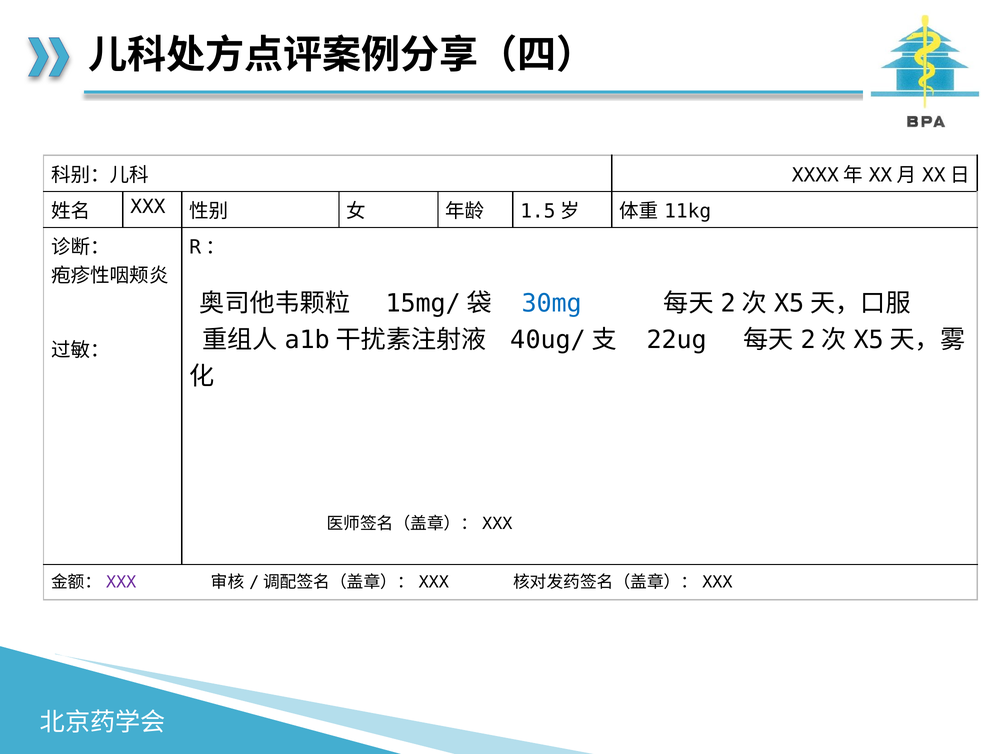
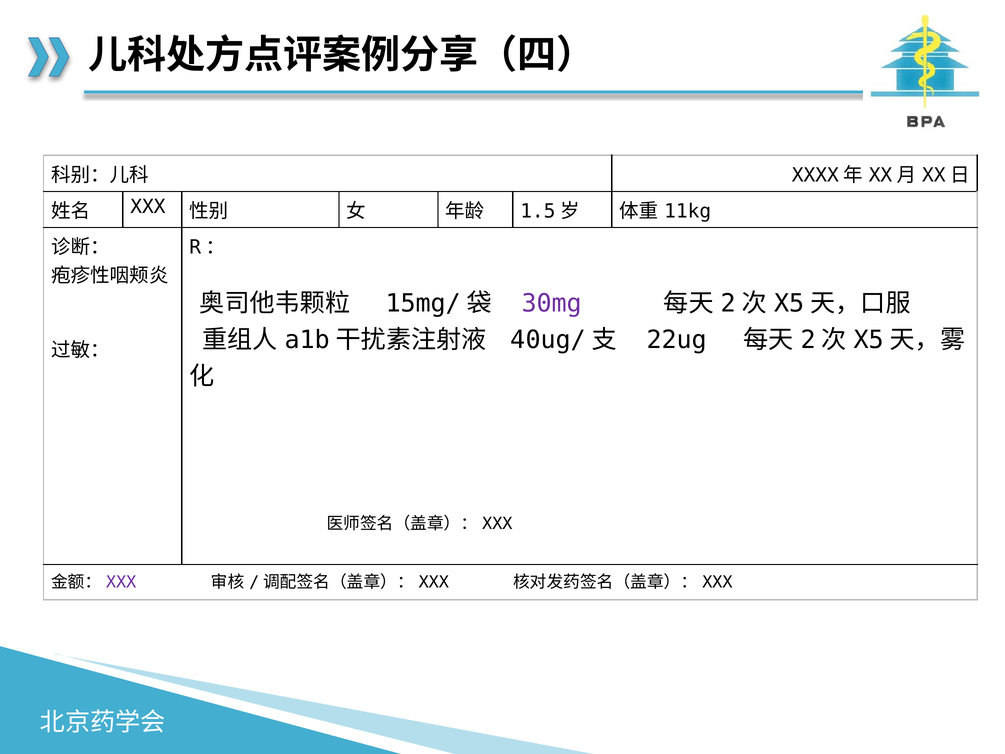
30mg colour: blue -> purple
